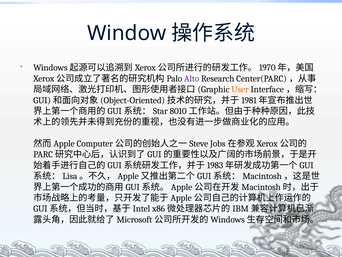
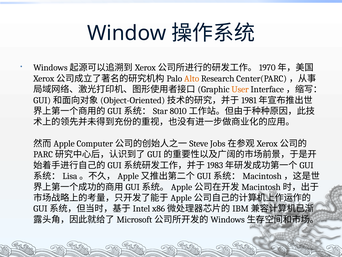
Alto colour: purple -> orange
